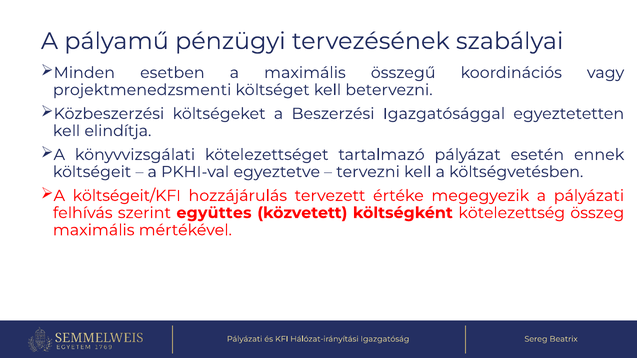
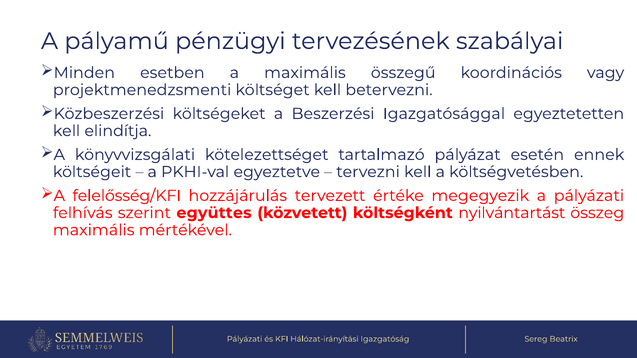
költségeit/KFI: költségeit/KFI -> felelősség/KFI
kötelezettség: kötelezettség -> nyilvántartást
